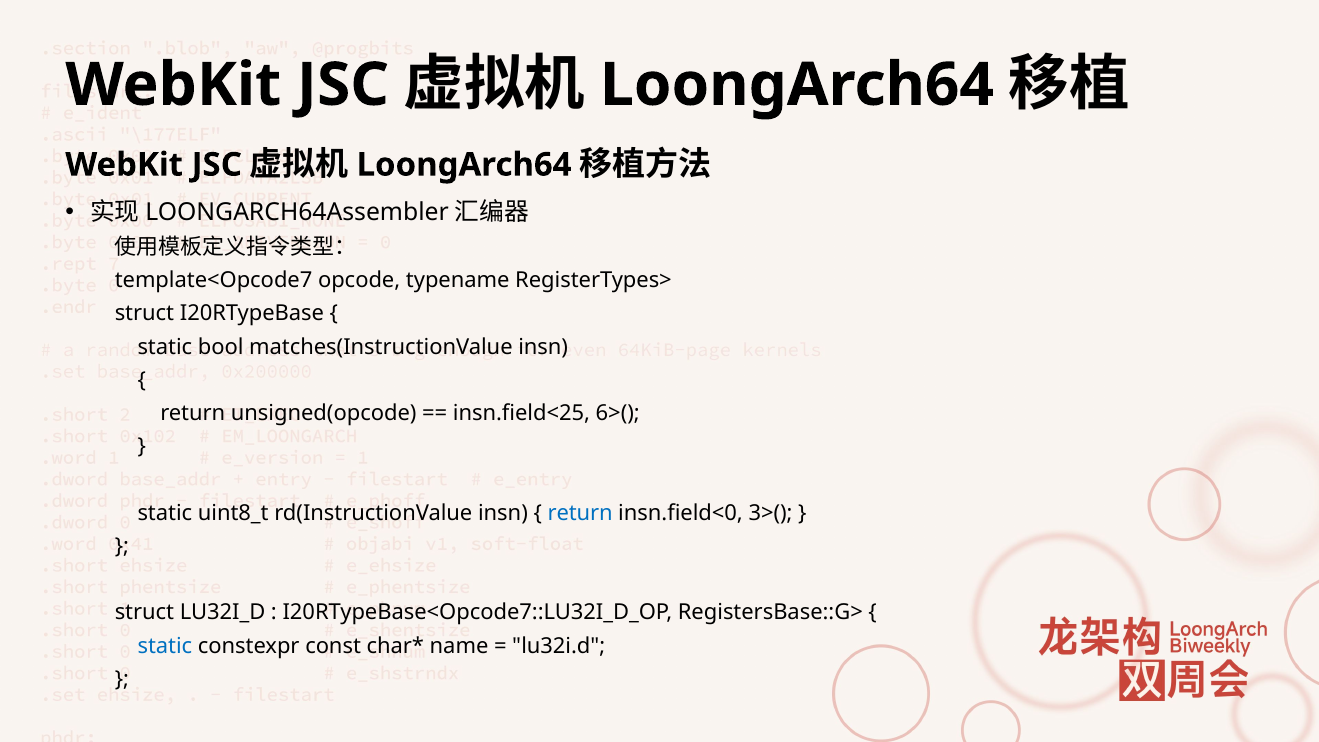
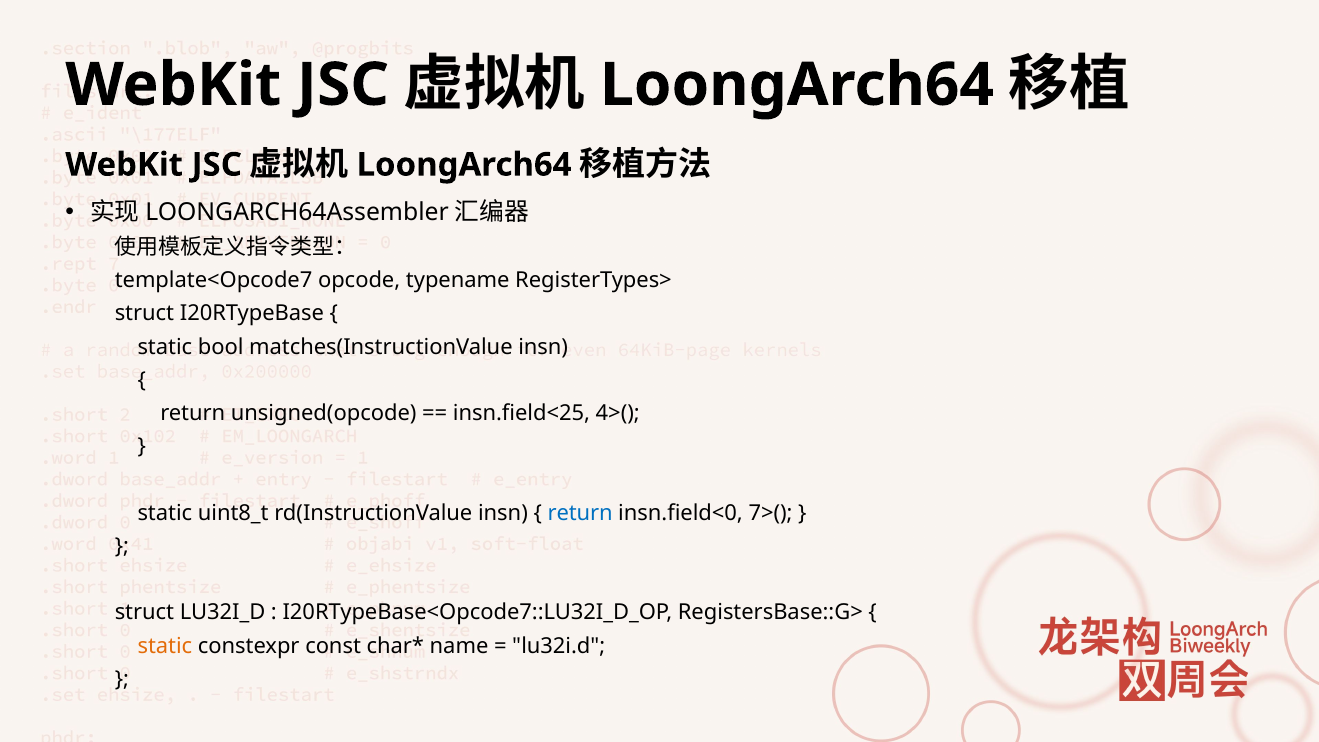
6>(: 6>( -> 4>(
3>(: 3>( -> 7>(
static at (165, 646) colour: blue -> orange
